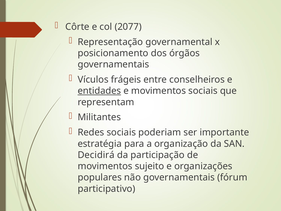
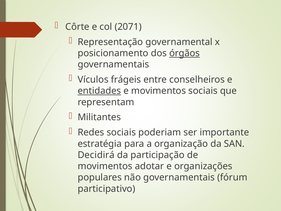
2077: 2077 -> 2071
órgãos underline: none -> present
sujeito: sujeito -> adotar
